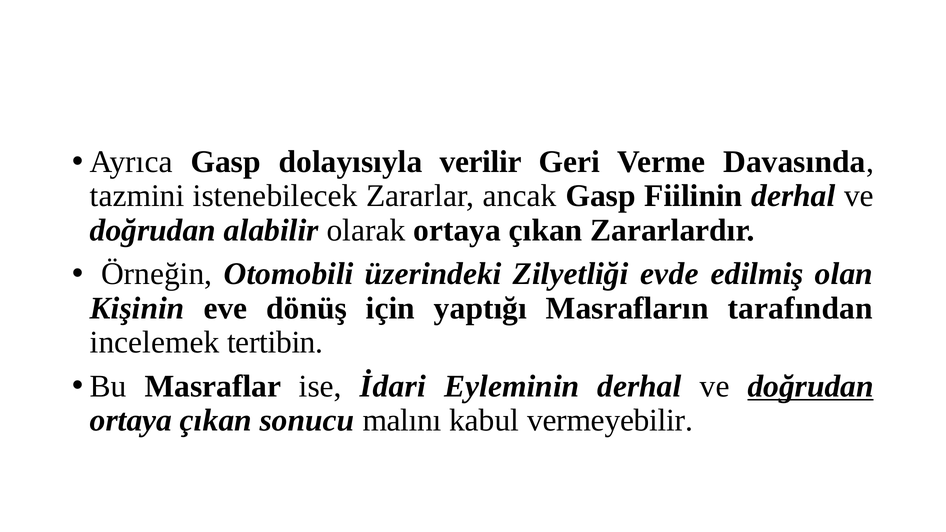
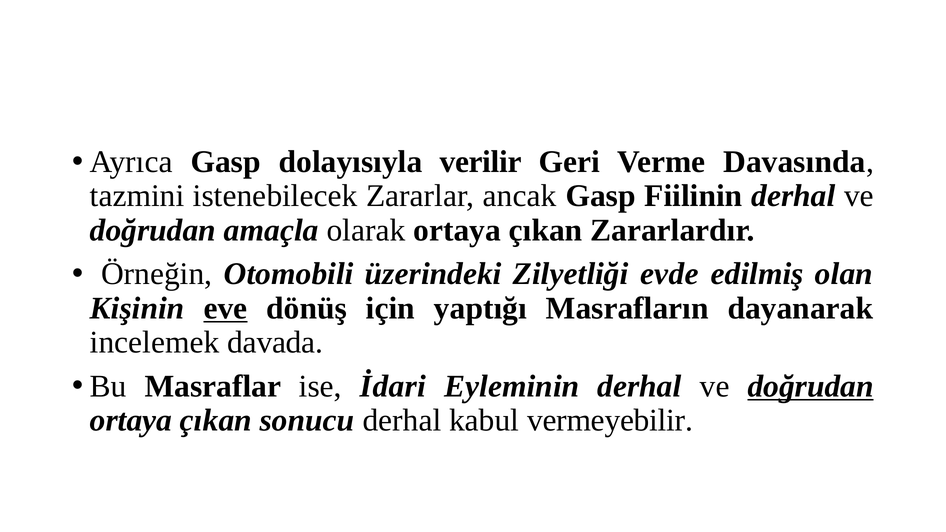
alabilir: alabilir -> amaçla
eve underline: none -> present
tarafından: tarafından -> dayanarak
tertibin: tertibin -> davada
sonucu malını: malını -> derhal
